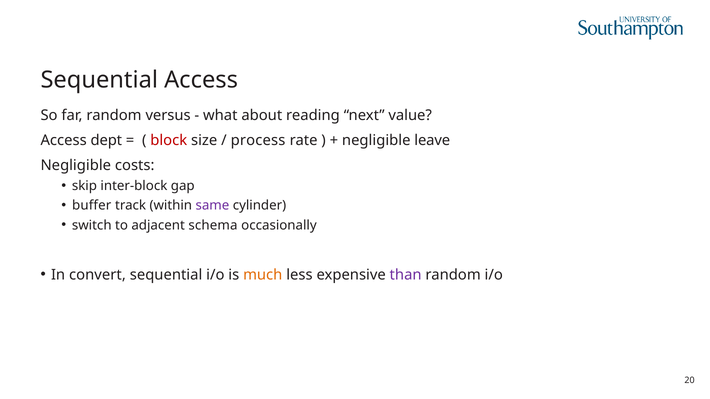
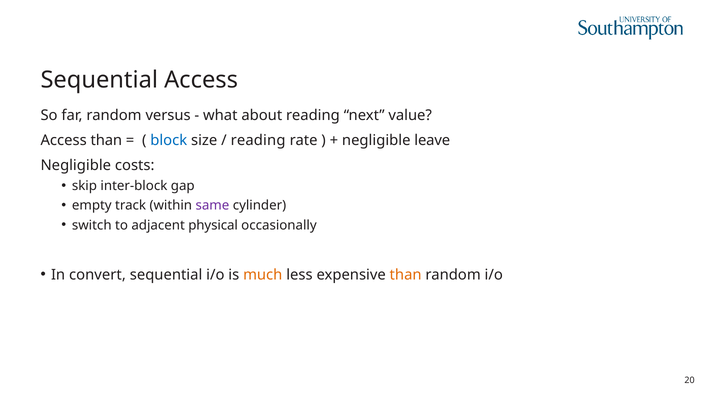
Access dept: dept -> than
block colour: red -> blue
process at (258, 140): process -> reading
buffer: buffer -> empty
schema: schema -> physical
than at (406, 275) colour: purple -> orange
